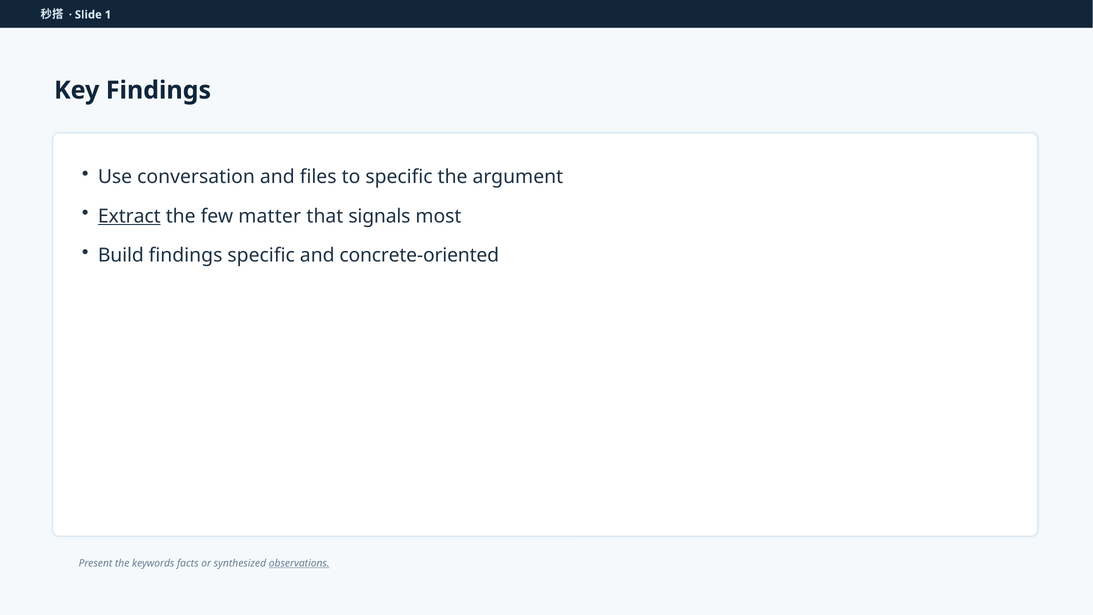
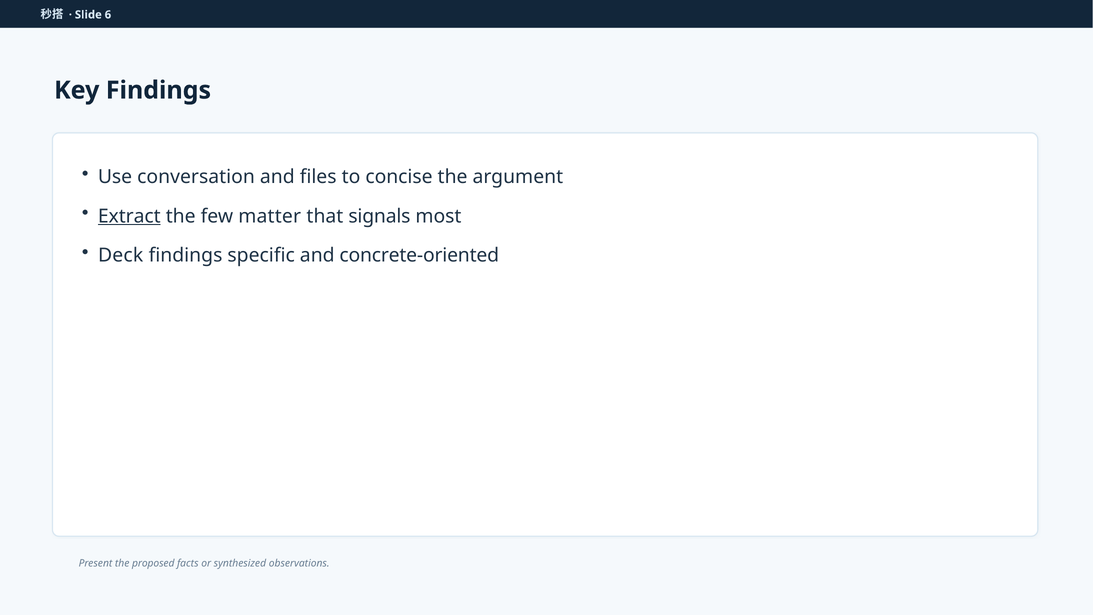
1: 1 -> 6
to specific: specific -> concise
Build: Build -> Deck
keywords: keywords -> proposed
observations underline: present -> none
